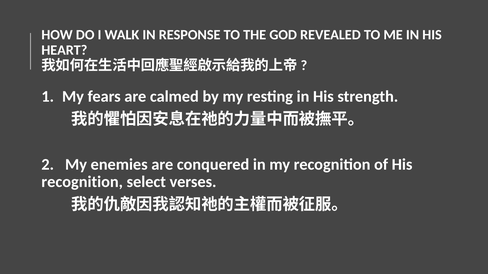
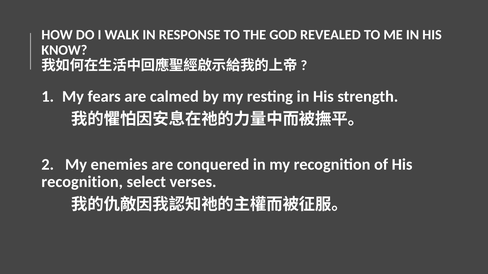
HEART: HEART -> KNOW
